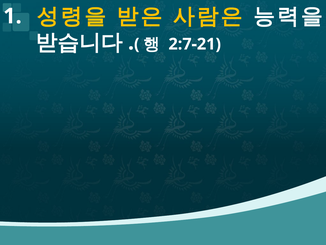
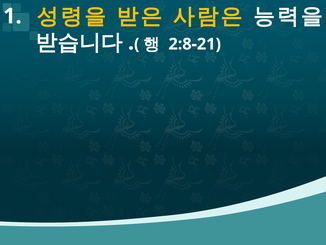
2:7-21: 2:7-21 -> 2:8-21
